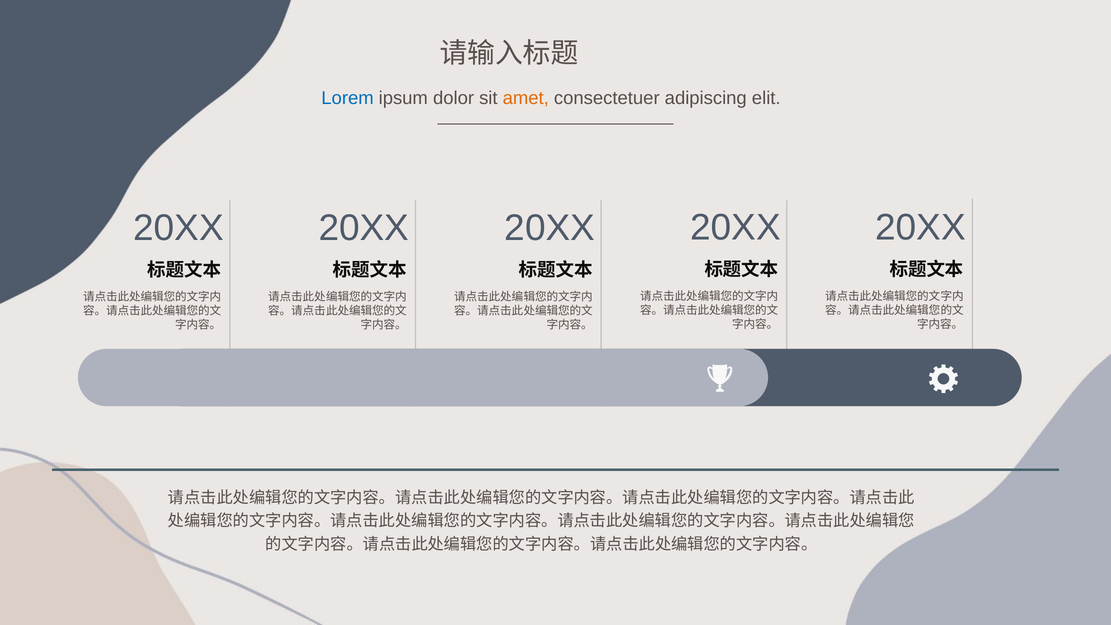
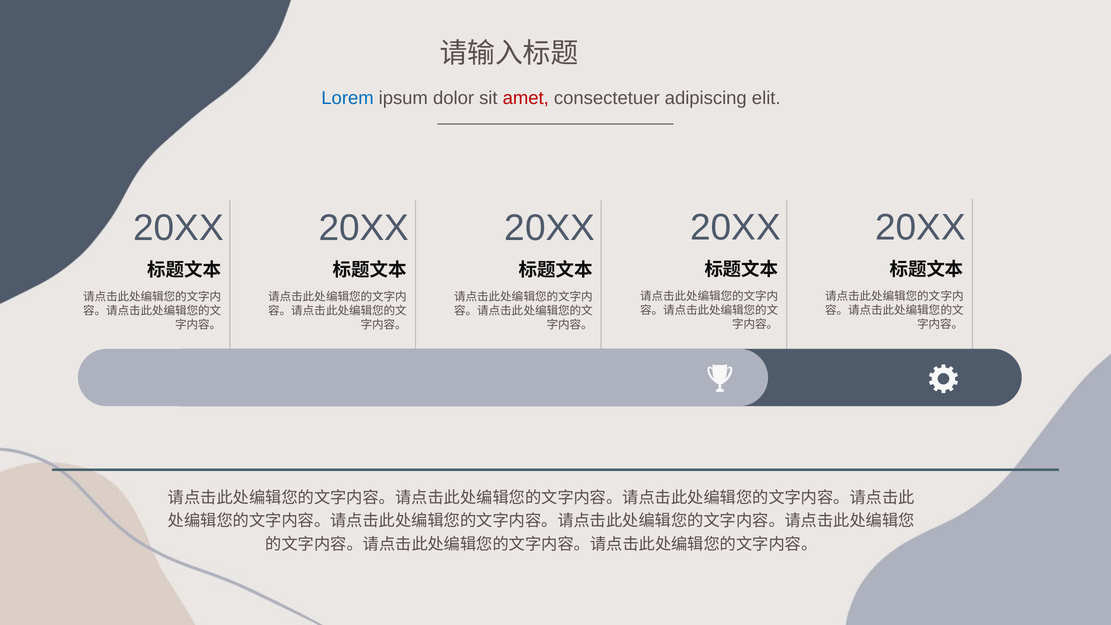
amet colour: orange -> red
